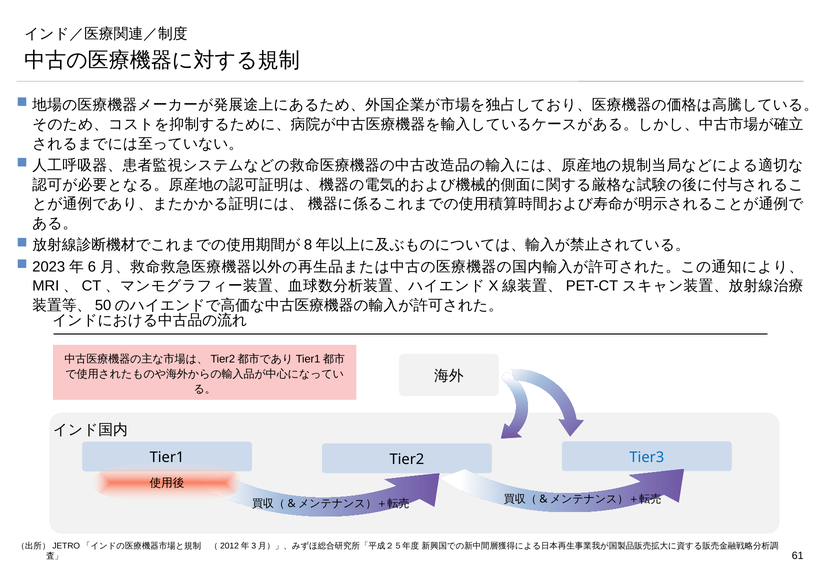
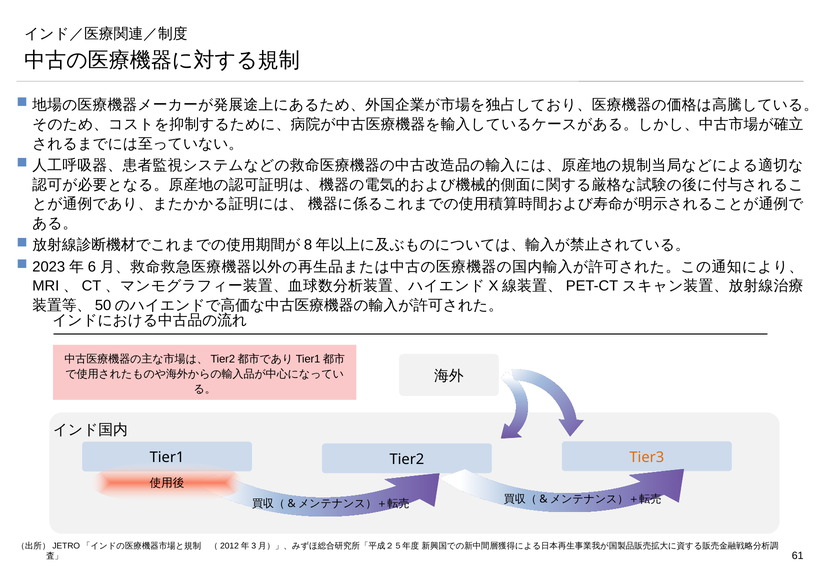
Tier3 colour: blue -> orange
